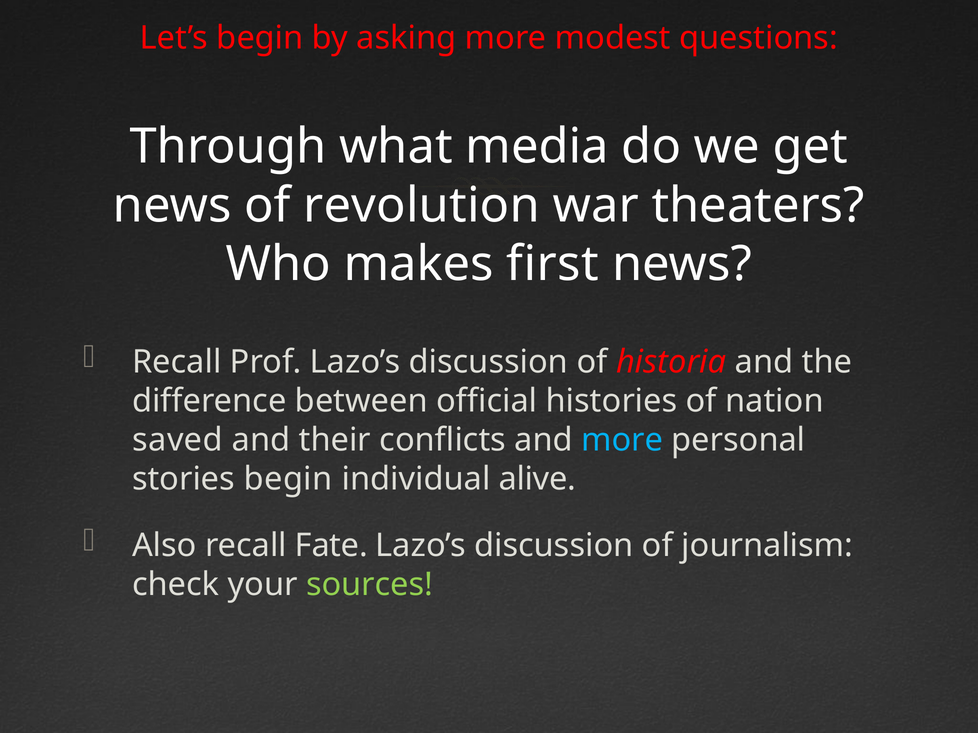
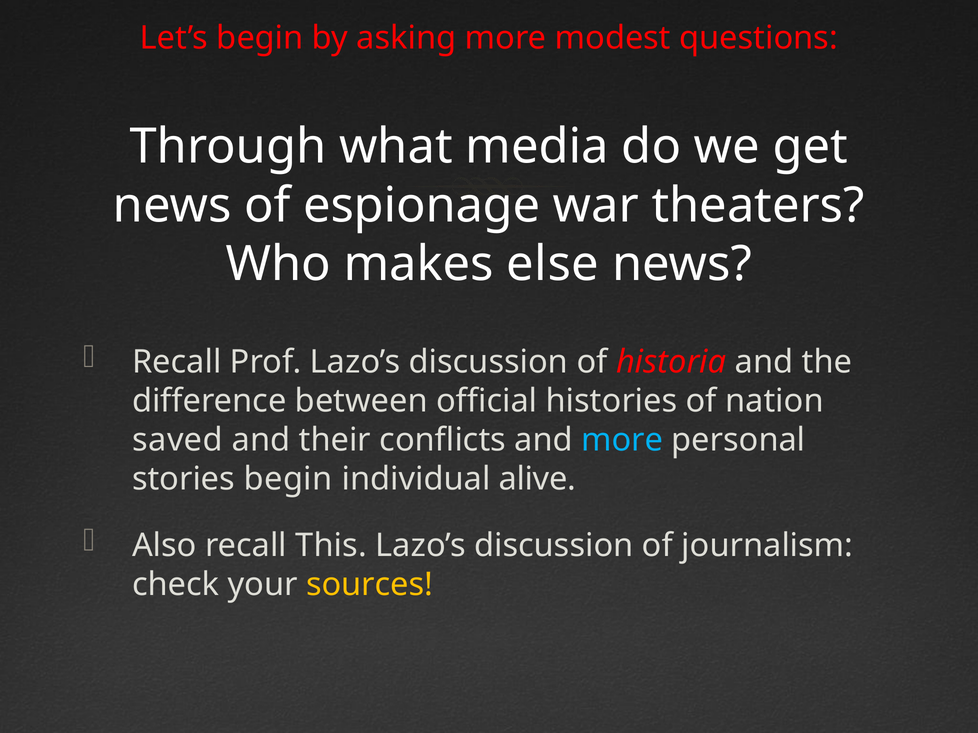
revolution: revolution -> espionage
first: first -> else
Fate: Fate -> This
sources colour: light green -> yellow
